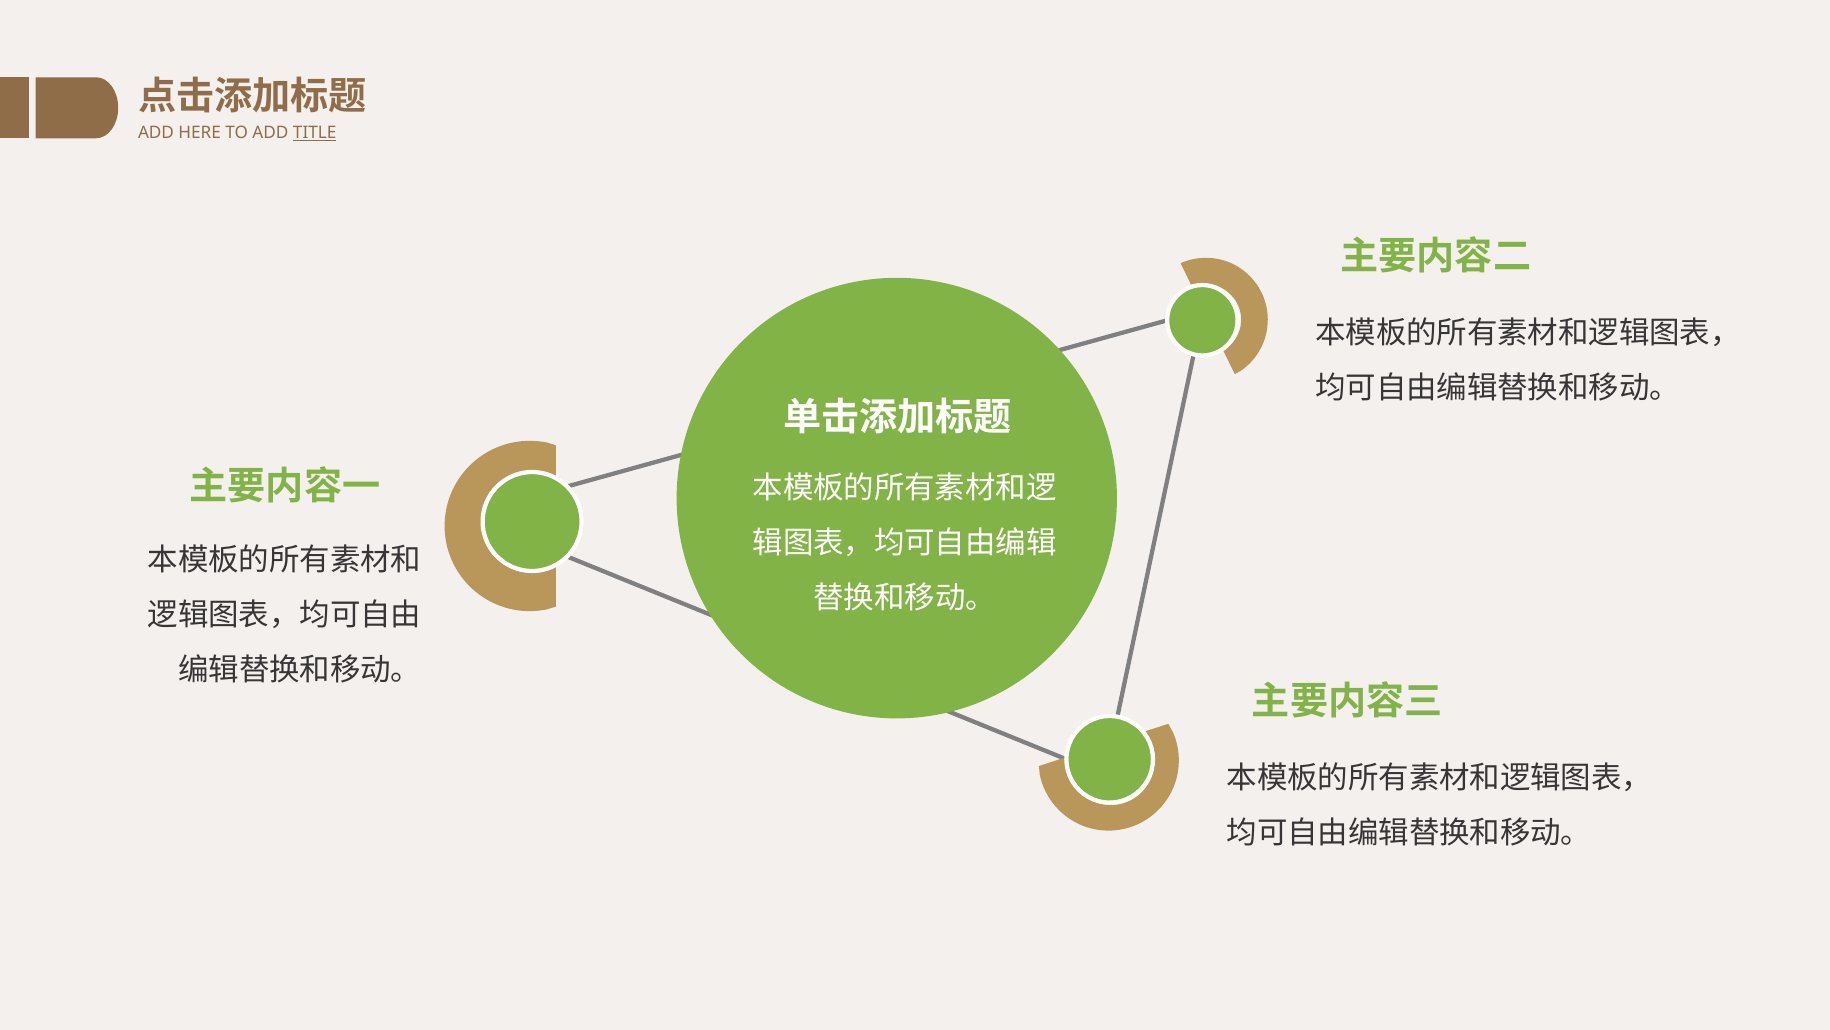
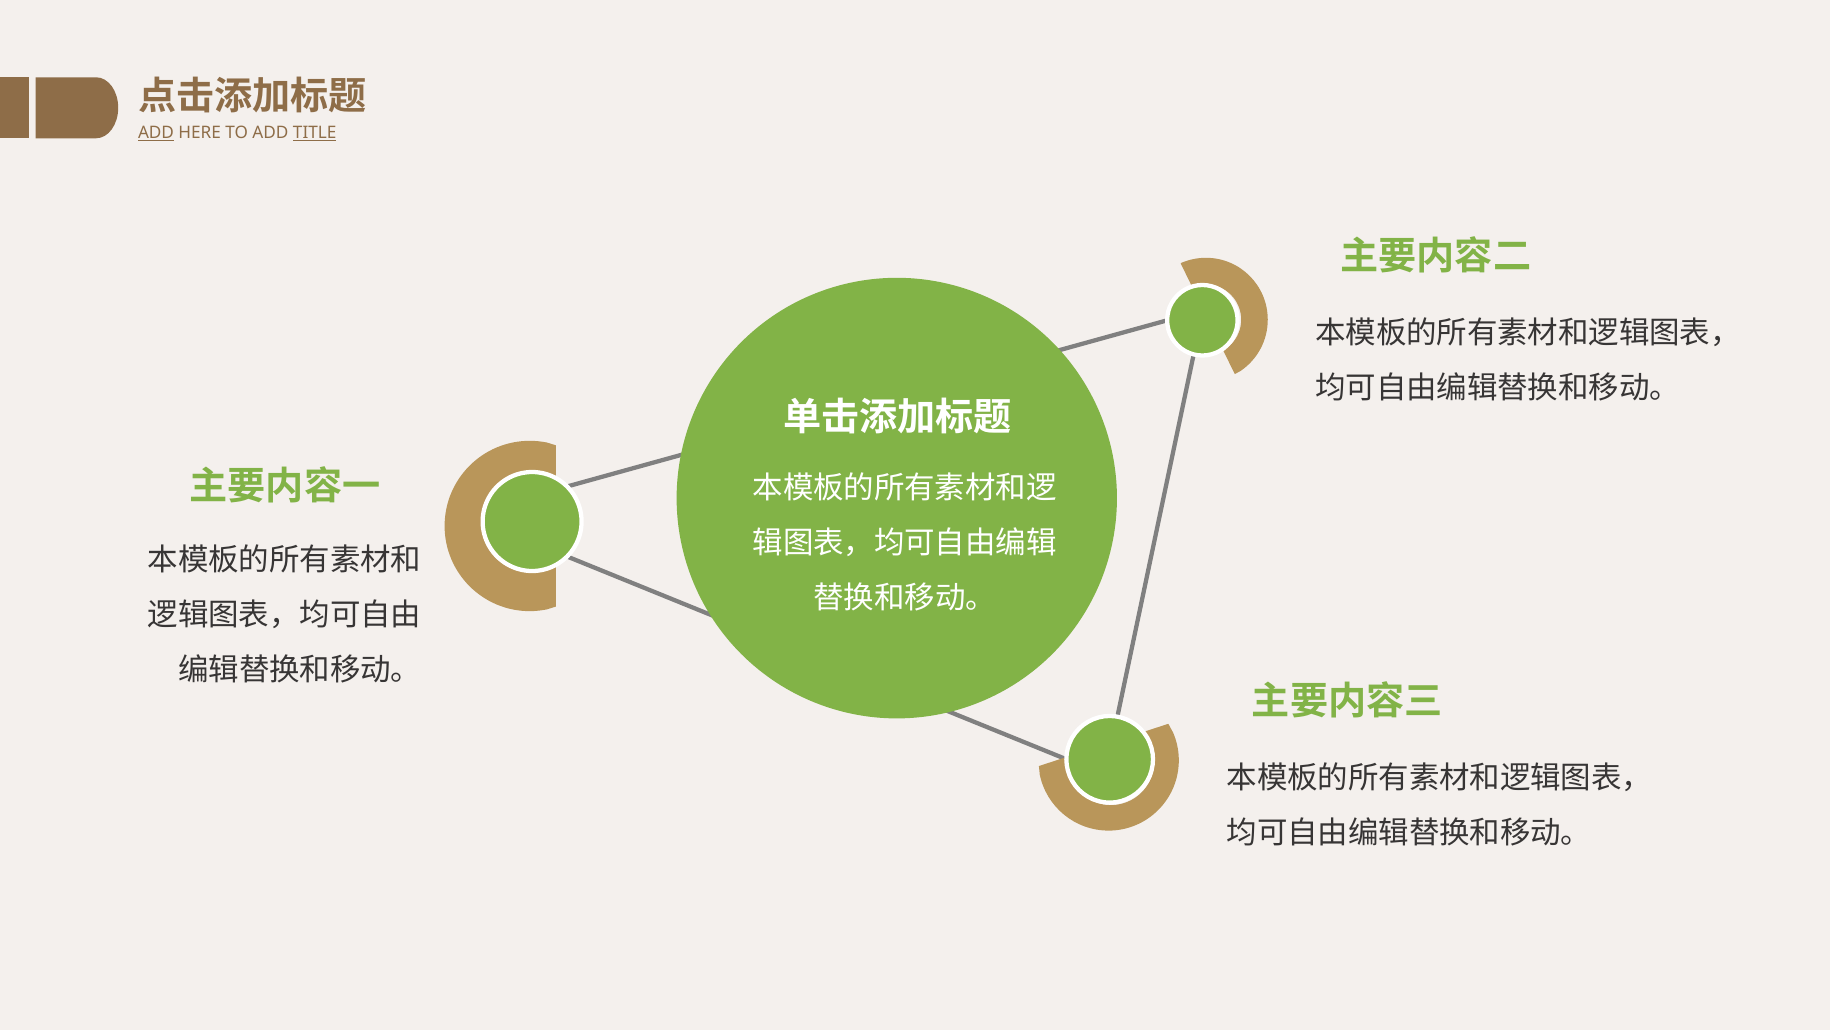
ADD at (156, 133) underline: none -> present
